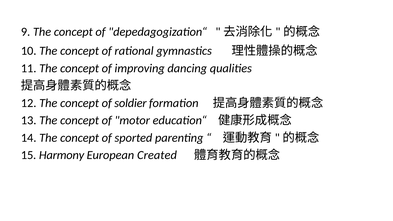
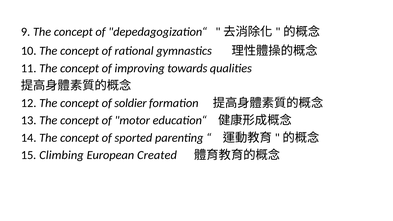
dancing: dancing -> towards
Harmony: Harmony -> Climbing
